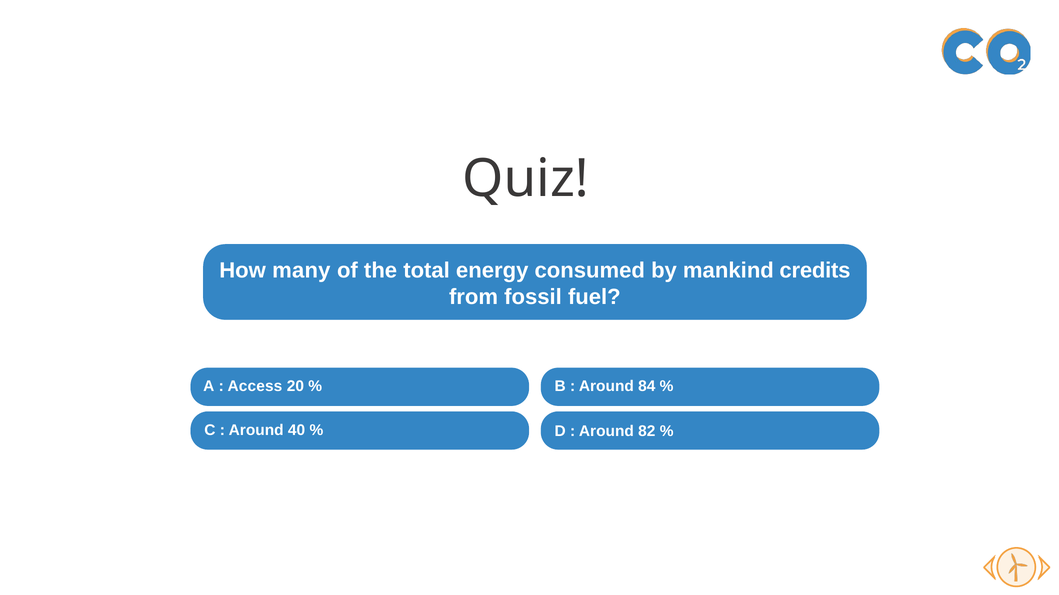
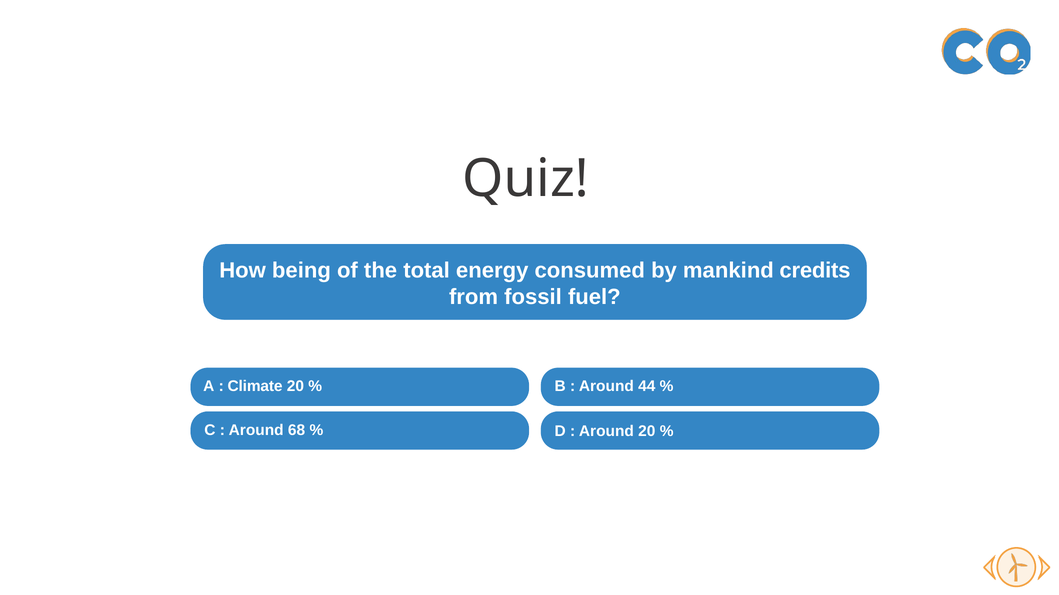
many: many -> being
Access: Access -> Climate
84: 84 -> 44
40: 40 -> 68
Around 82: 82 -> 20
